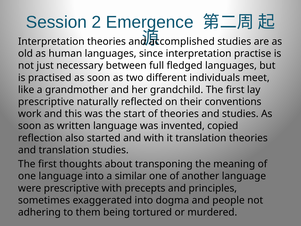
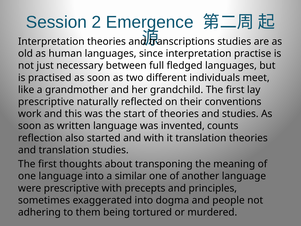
accomplished: accomplished -> transcriptions
copied: copied -> counts
